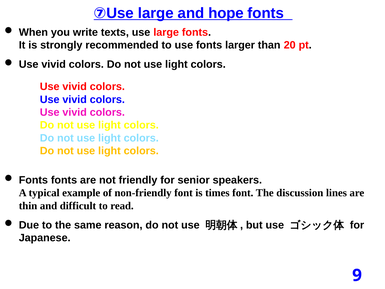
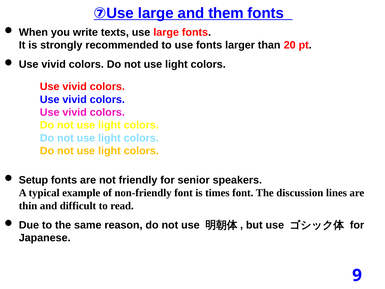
hope: hope -> them
Fonts at (33, 180): Fonts -> Setup
